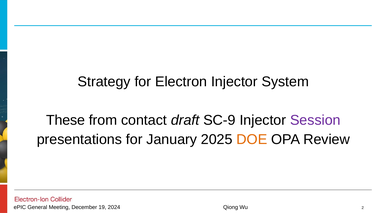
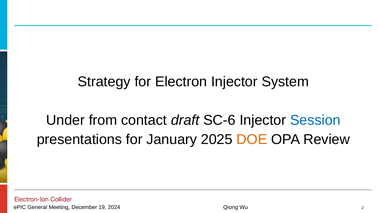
These: These -> Under
SC-9: SC-9 -> SC-6
Session colour: purple -> blue
